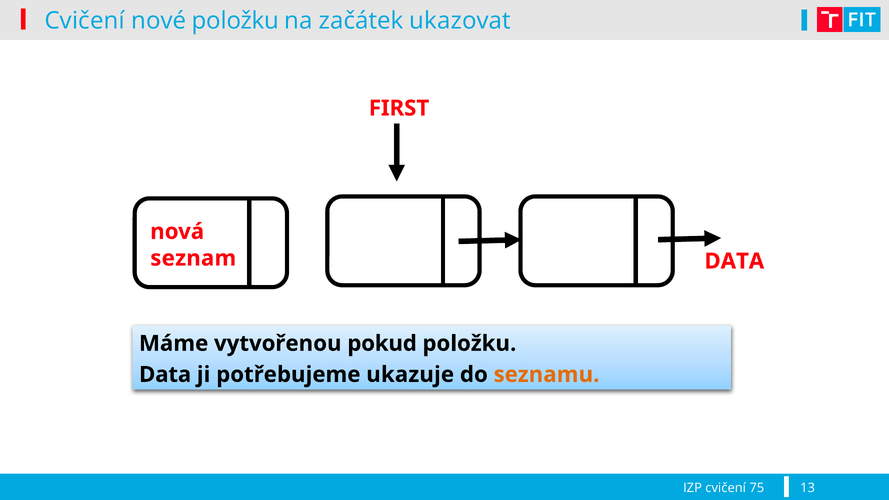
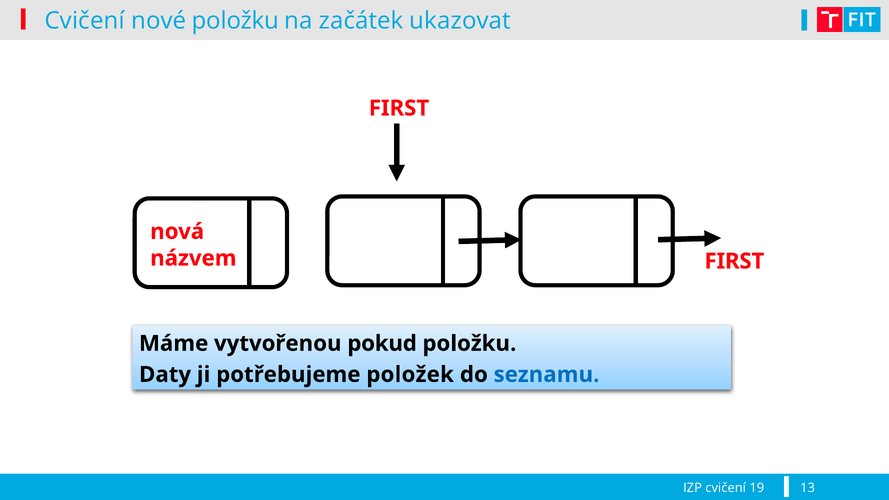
seznam: seznam -> názvem
DATA at (734, 261): DATA -> FIRST
Data at (165, 375): Data -> Daty
ukazuje: ukazuje -> položek
seznamu colour: orange -> blue
75: 75 -> 19
